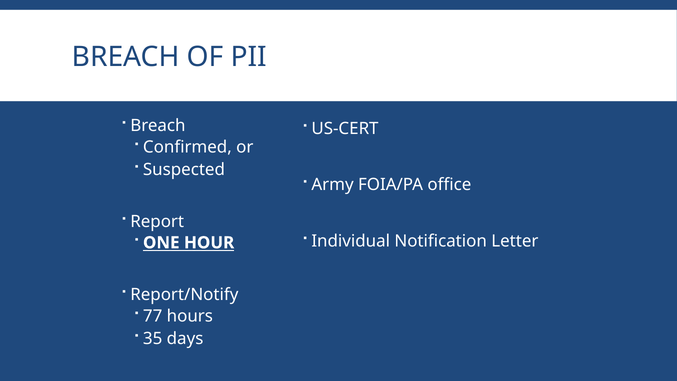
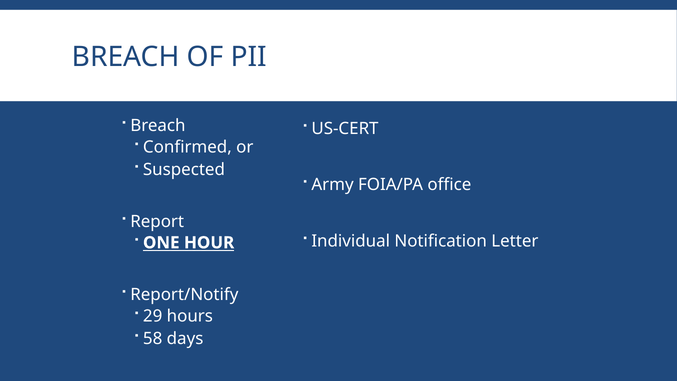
77: 77 -> 29
35: 35 -> 58
